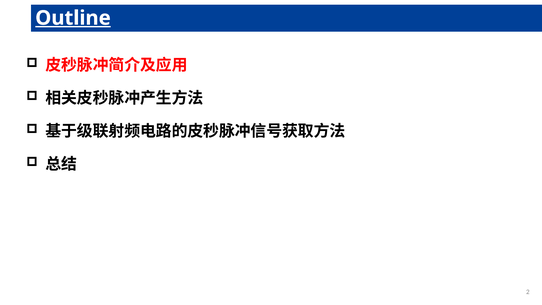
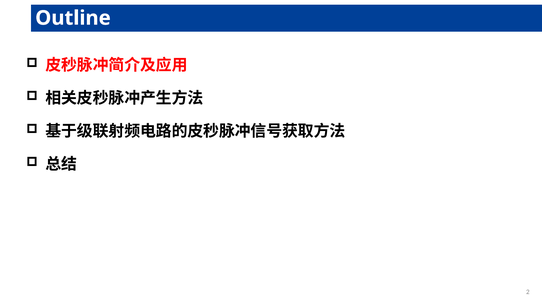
Outline underline: present -> none
